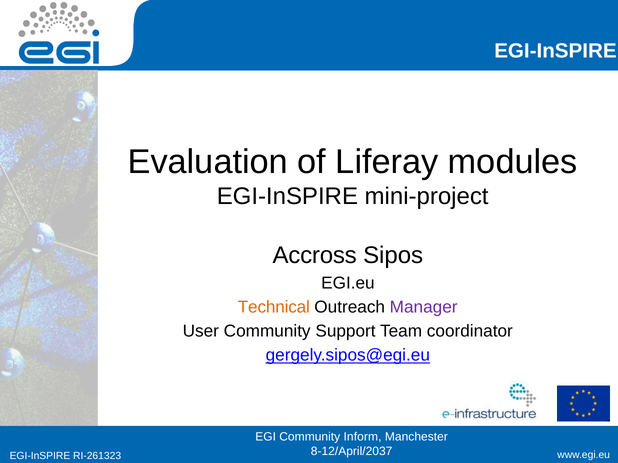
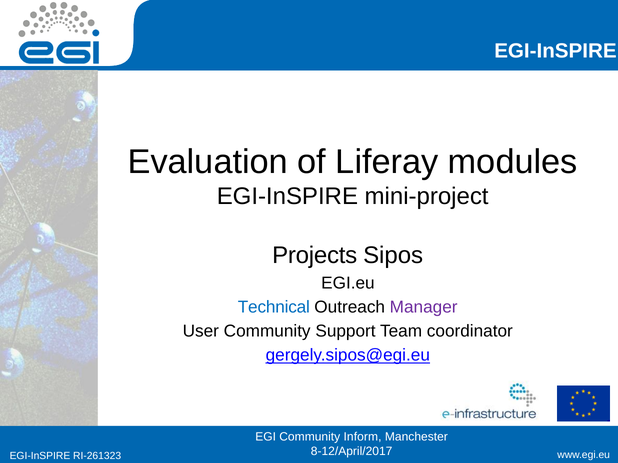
Accross: Accross -> Projects
Technical colour: orange -> blue
8-12/April/2037: 8-12/April/2037 -> 8-12/April/2017
